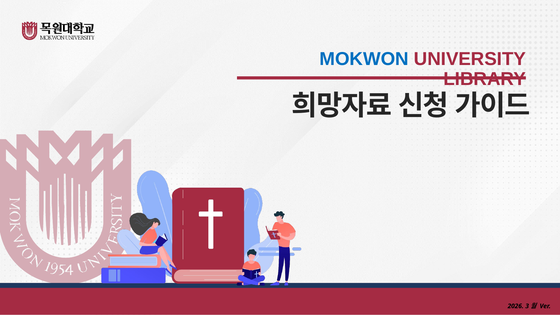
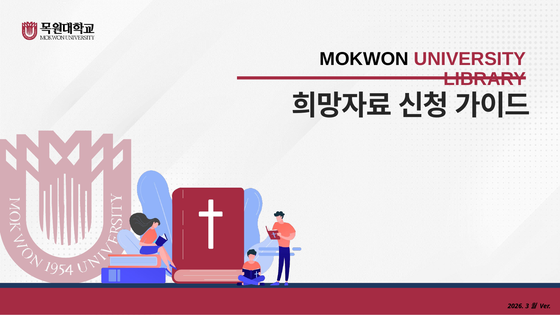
MOKWON colour: blue -> black
